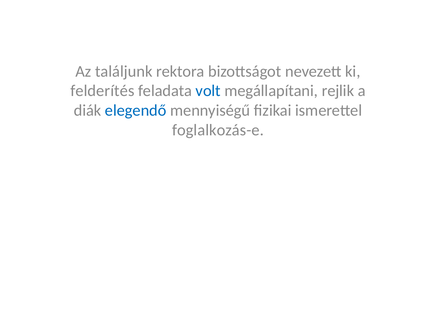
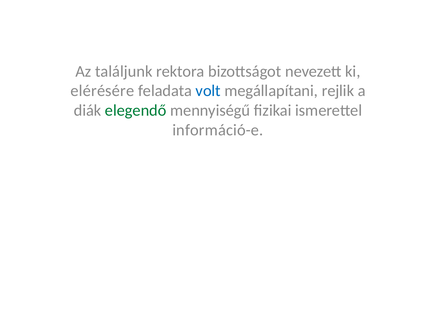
felderítés: felderítés -> elérésére
elegendő colour: blue -> green
foglalkozás-e: foglalkozás-e -> információ-e
